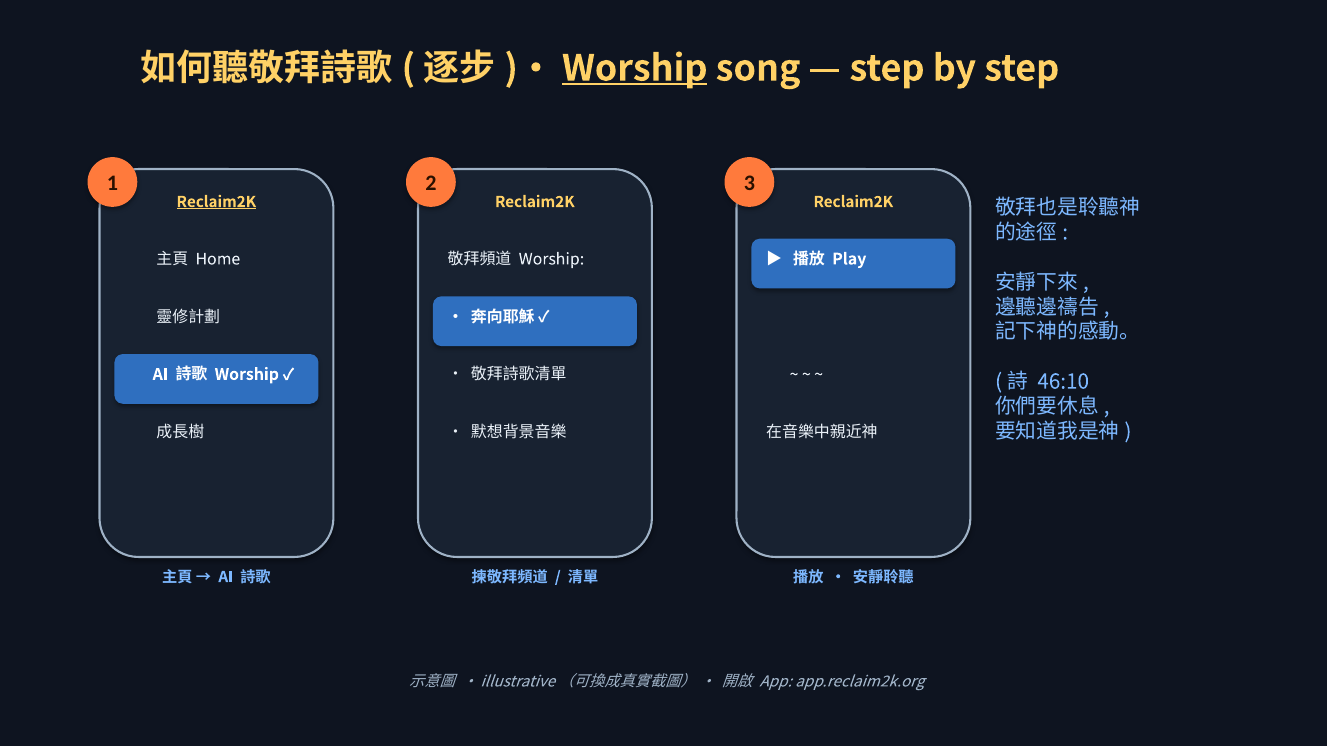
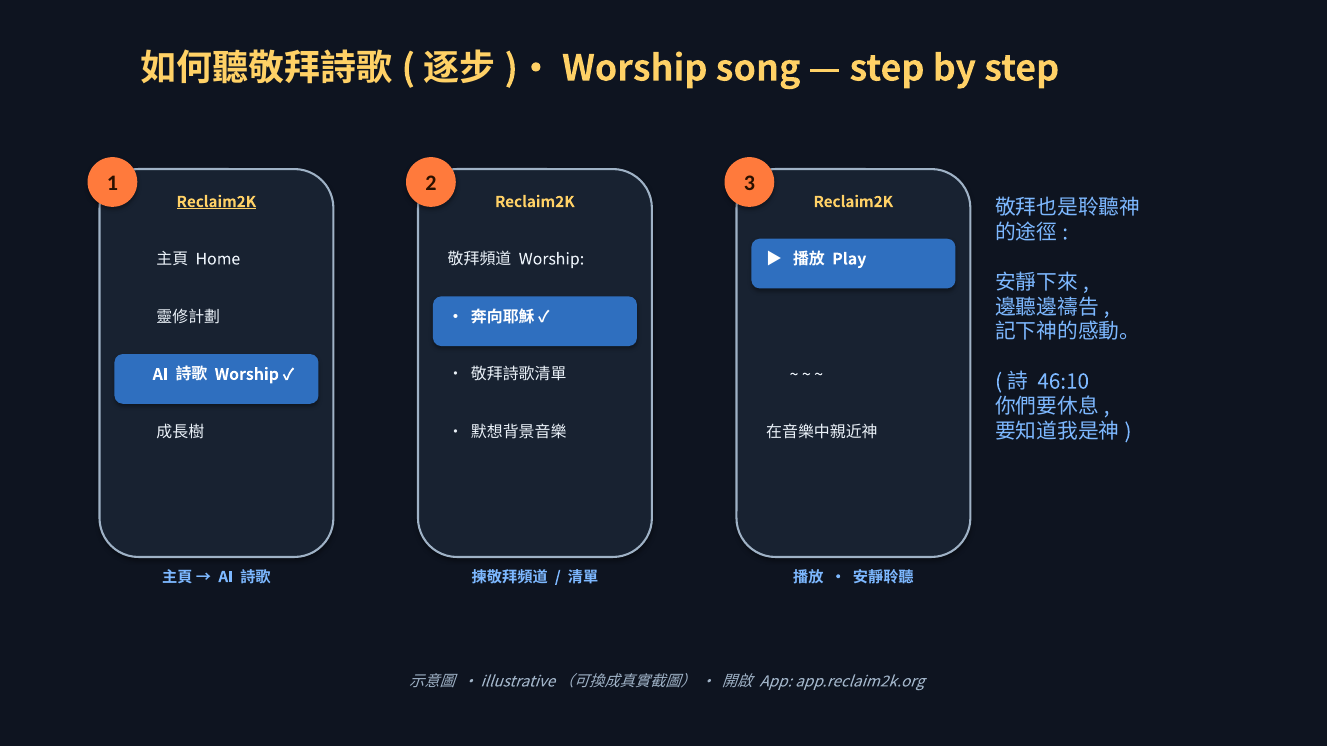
Worship at (635, 69) underline: present -> none
